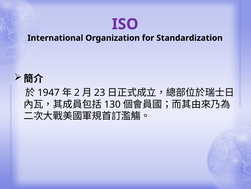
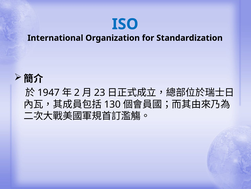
ISO colour: purple -> blue
